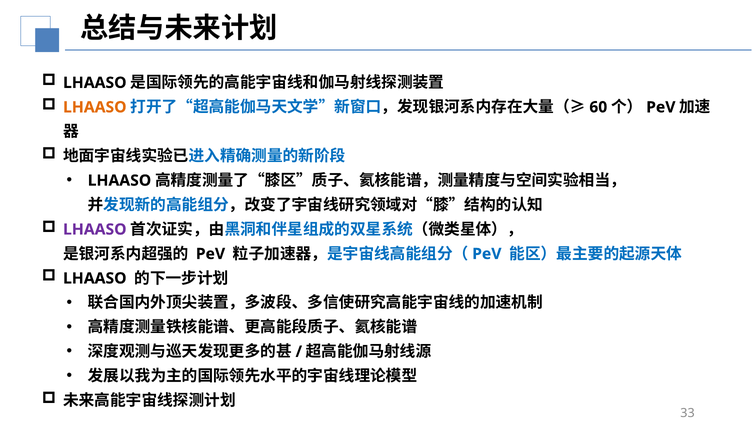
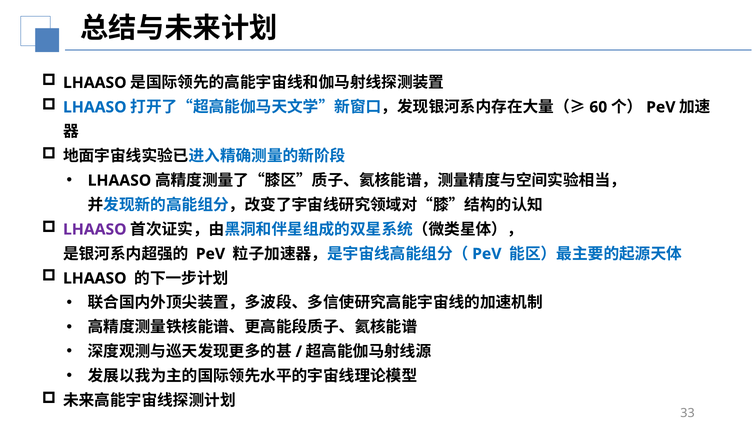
LHAASO at (95, 107) colour: orange -> blue
